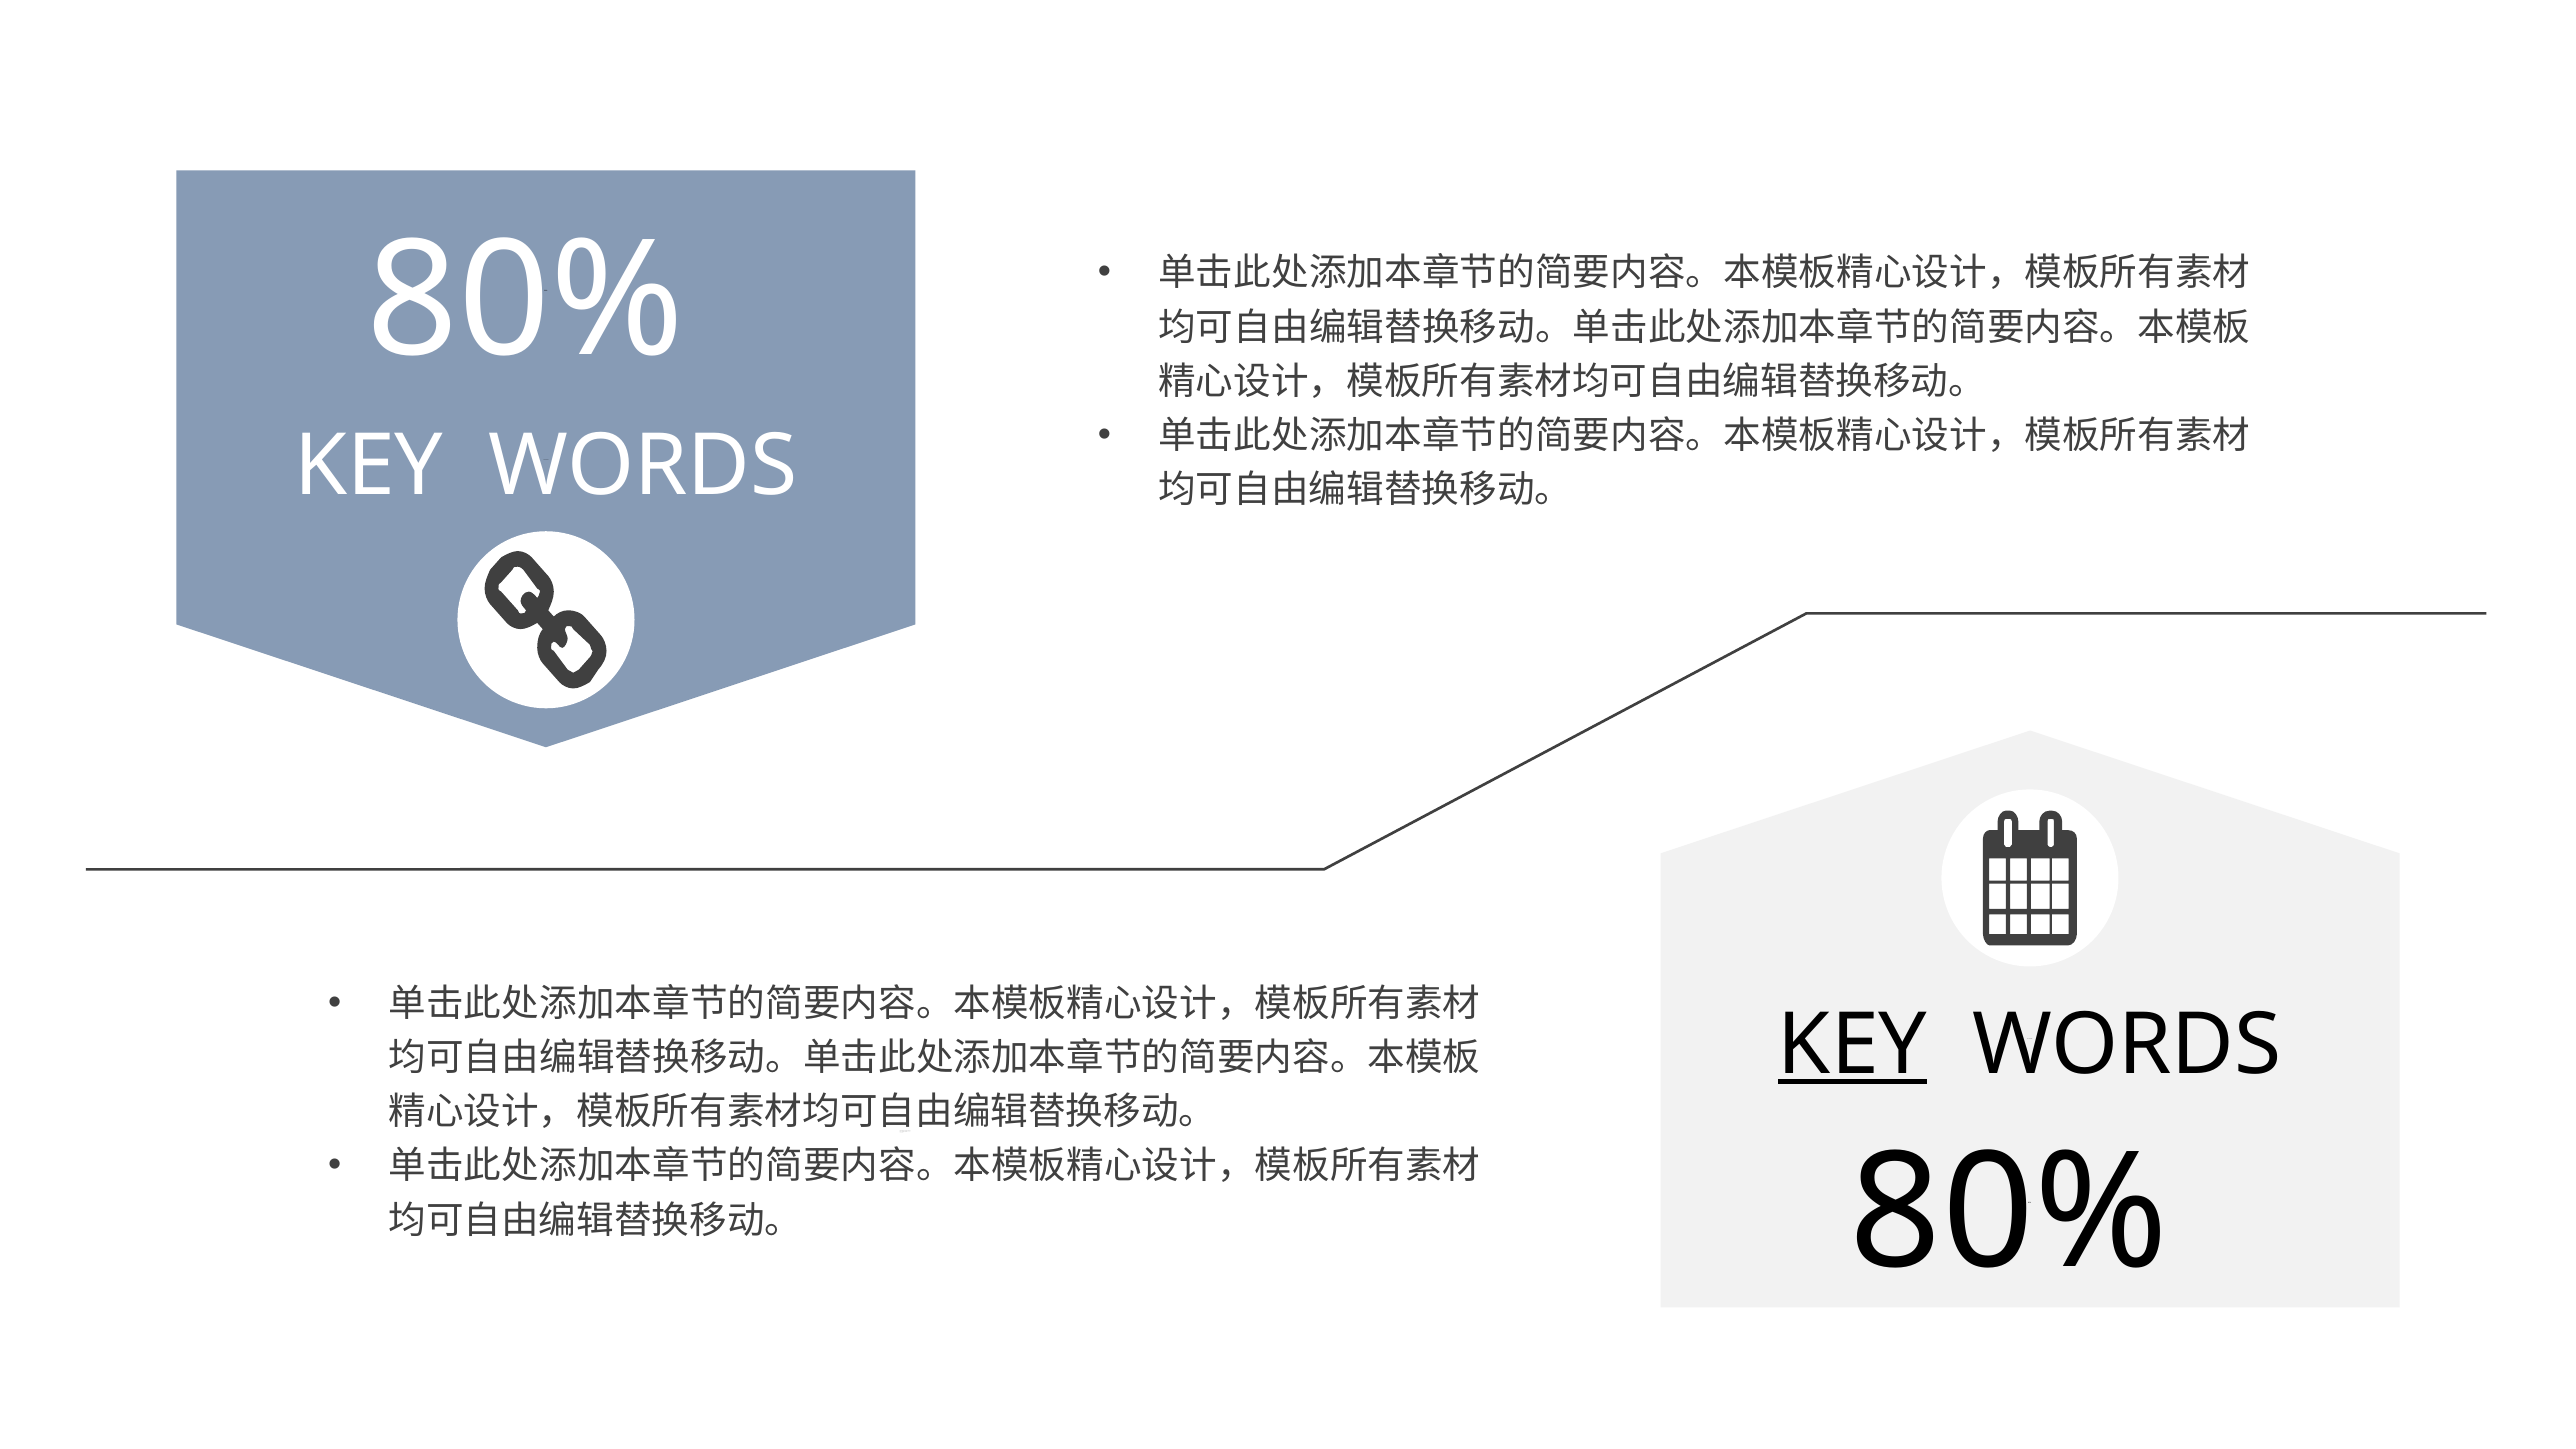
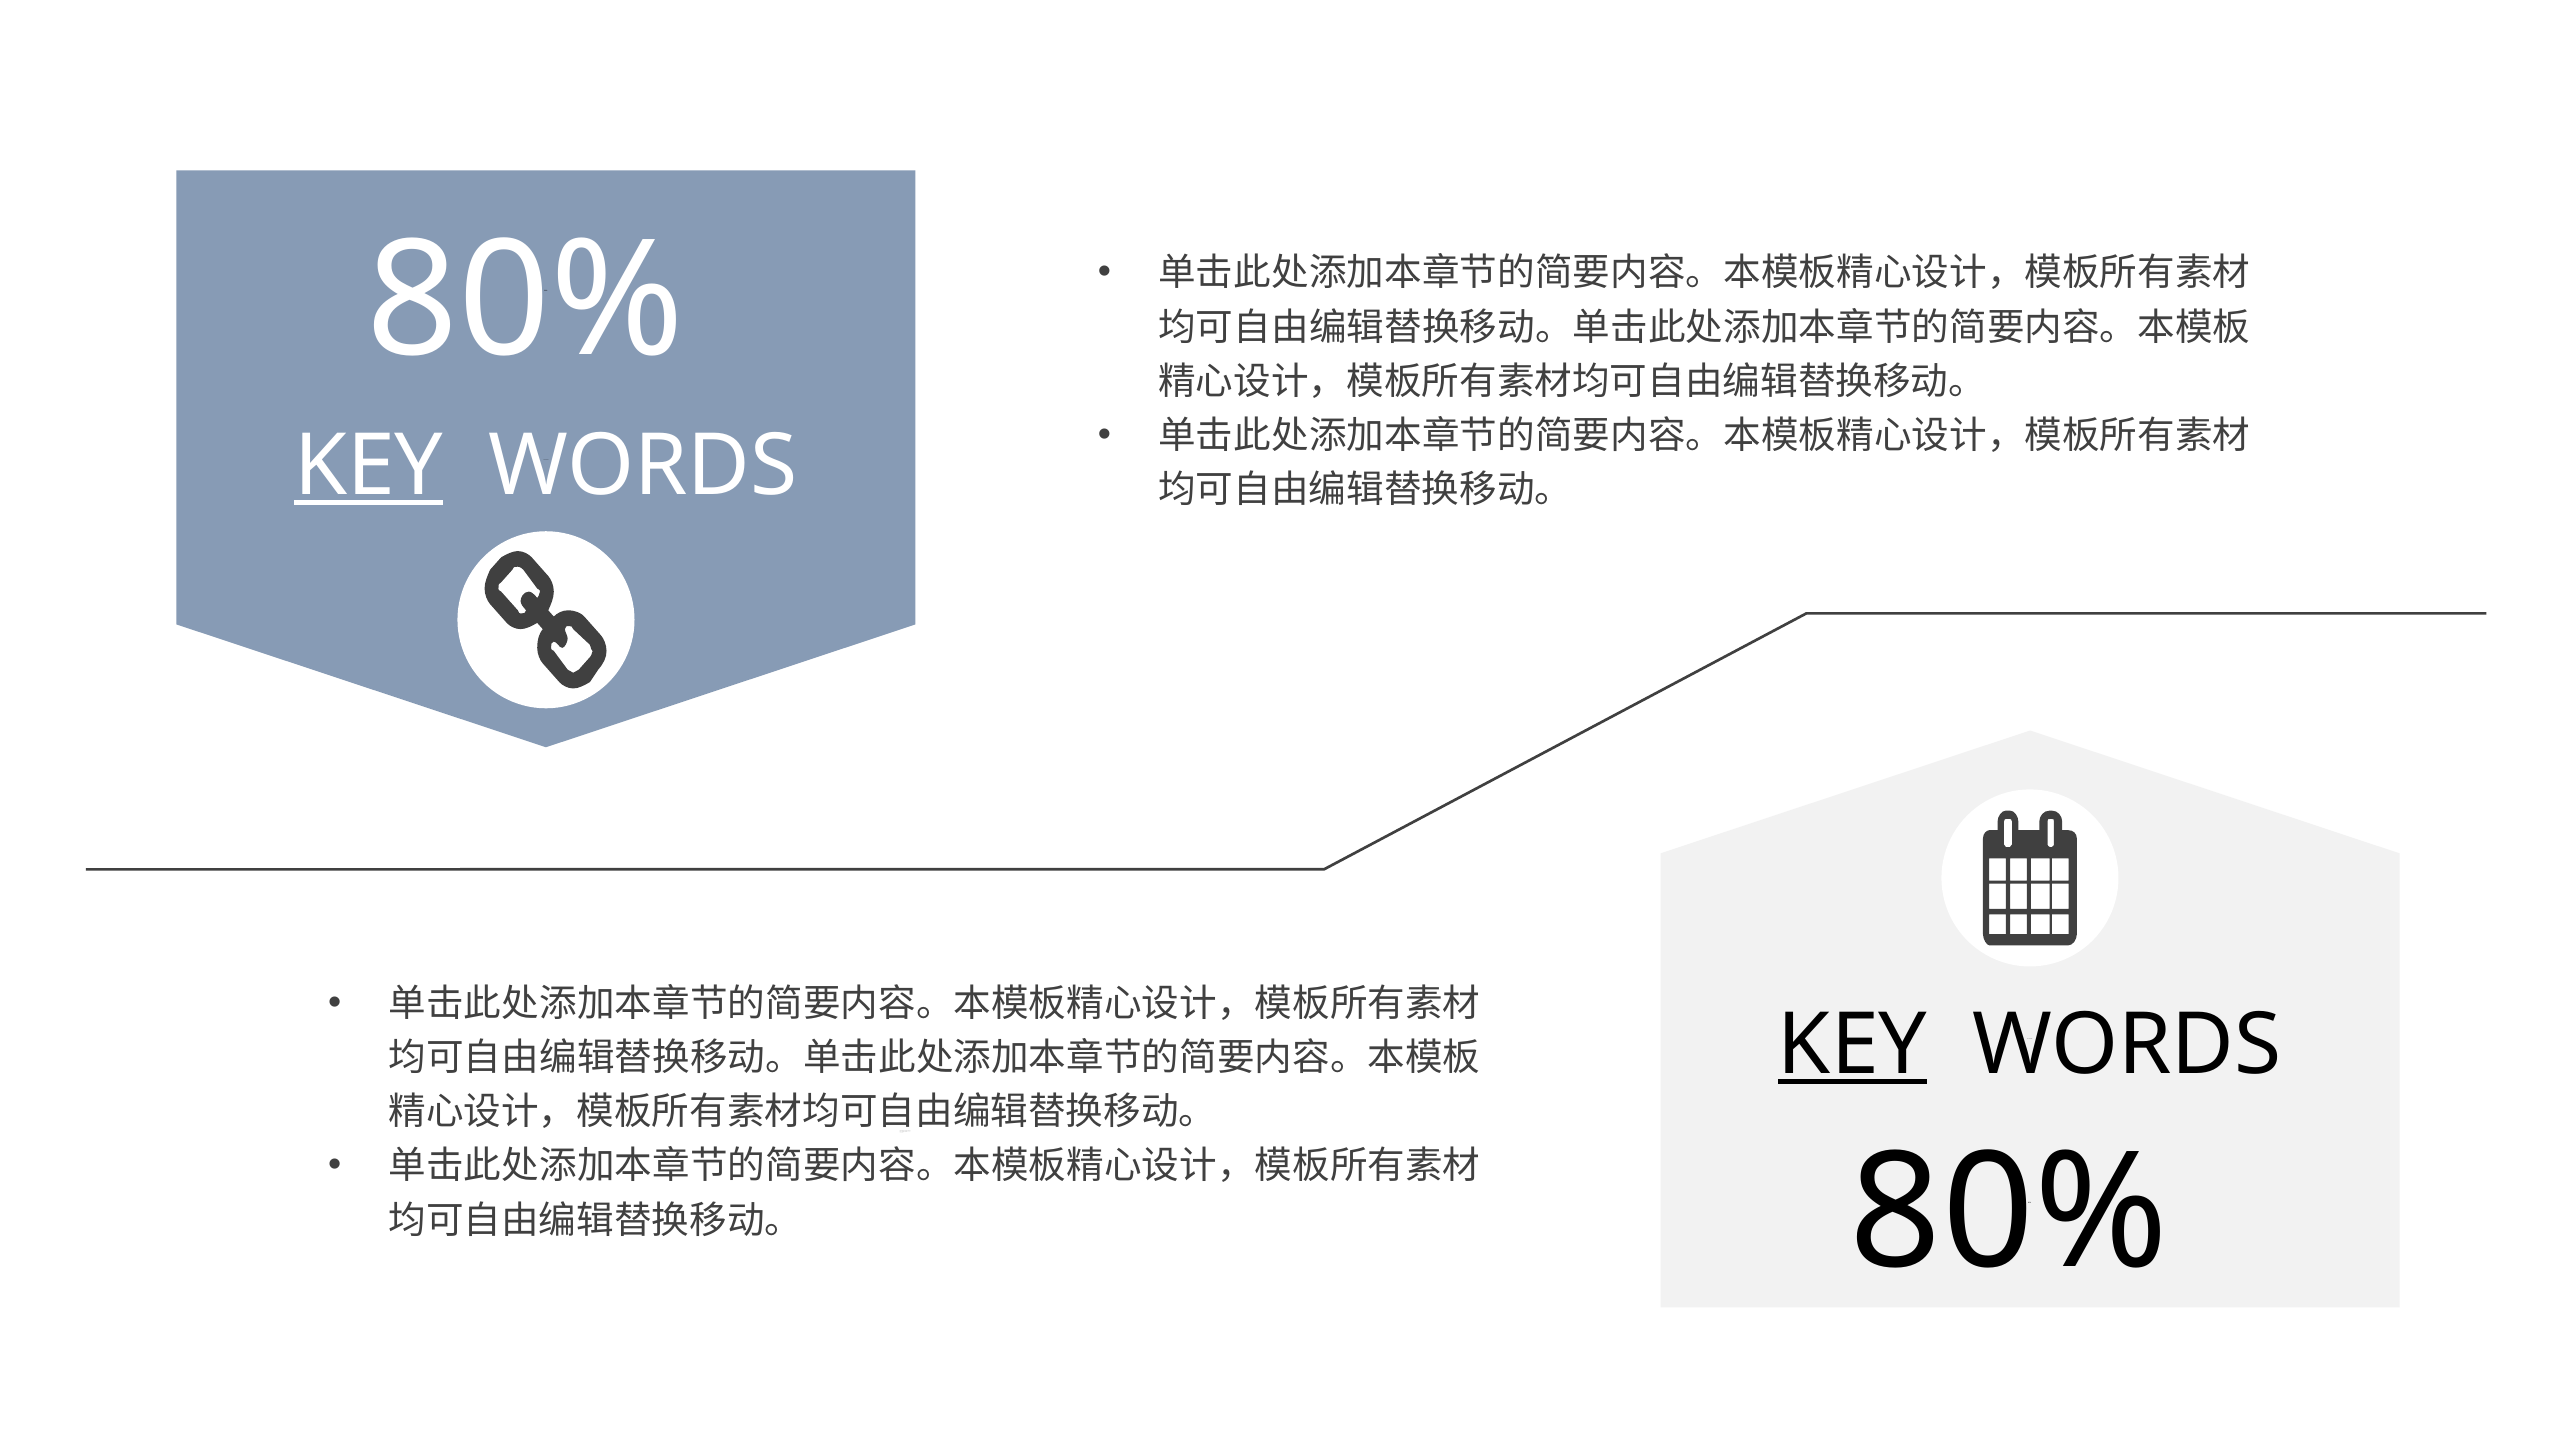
KEY at (369, 466) underline: none -> present
